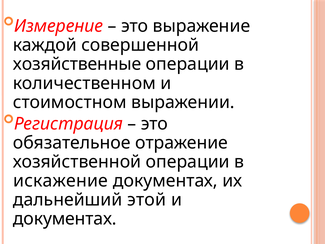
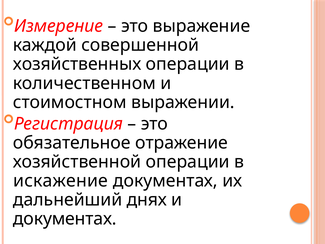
хозяйственные: хозяйственные -> хозяйственных
этой: этой -> днях
